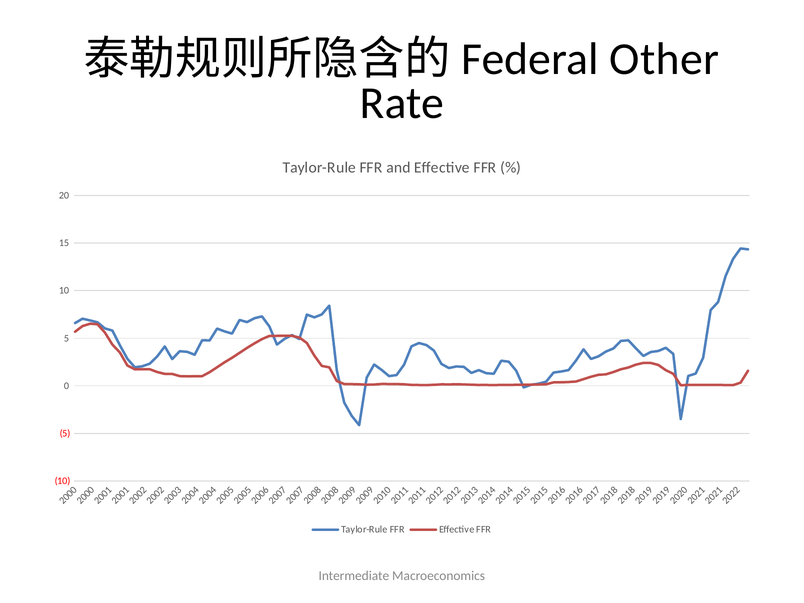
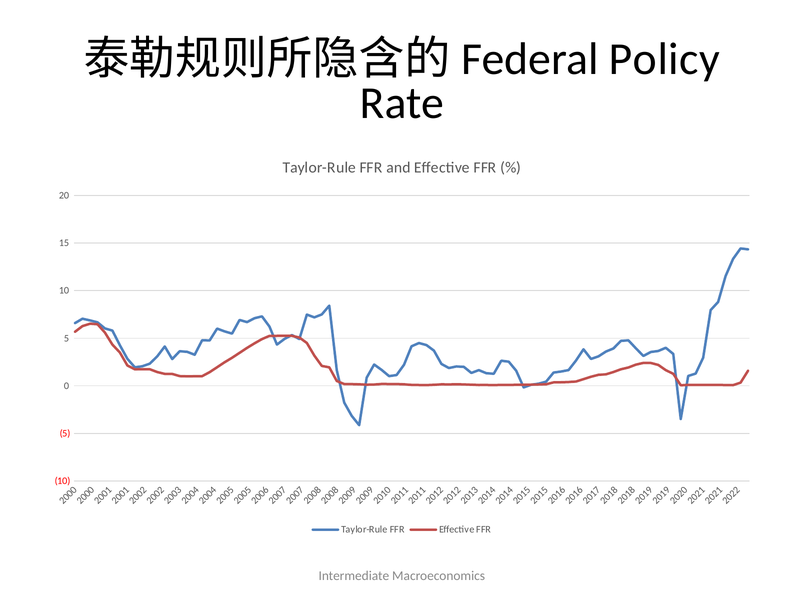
Other: Other -> Policy
